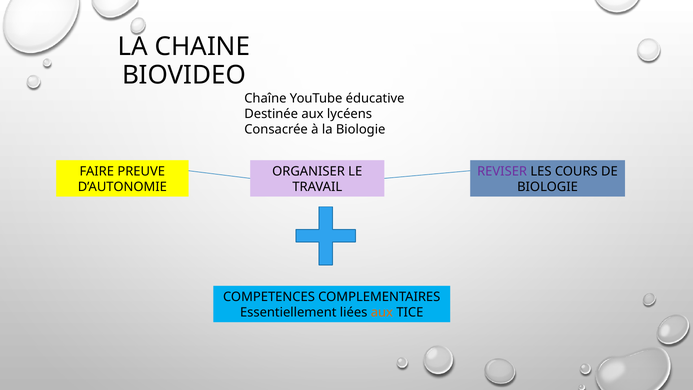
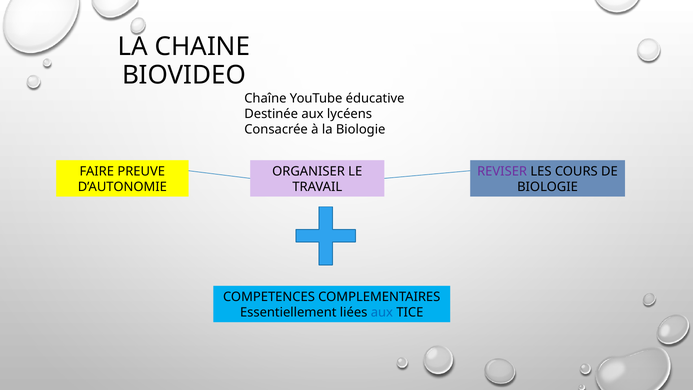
aux at (382, 313) colour: orange -> blue
